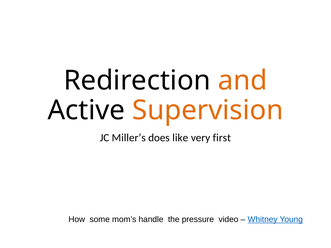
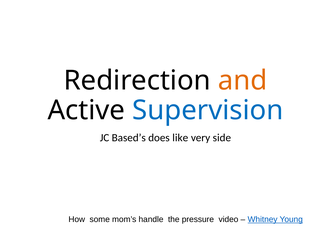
Supervision colour: orange -> blue
Miller’s: Miller’s -> Based’s
first: first -> side
